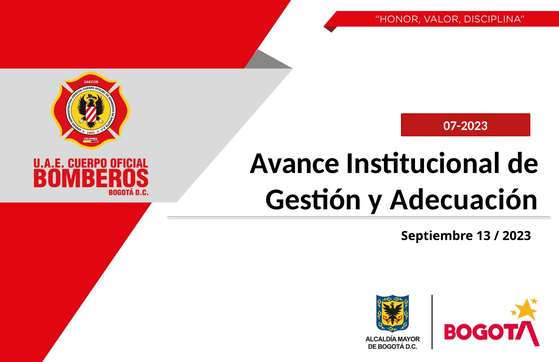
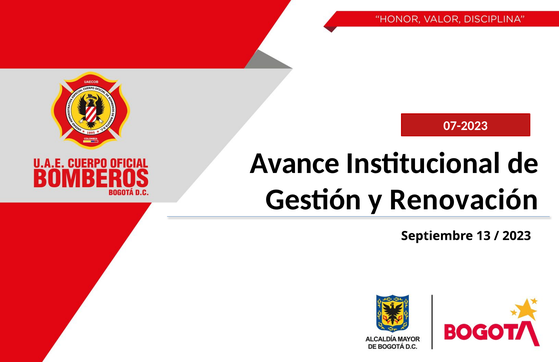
Adecuación: Adecuación -> Renovación
